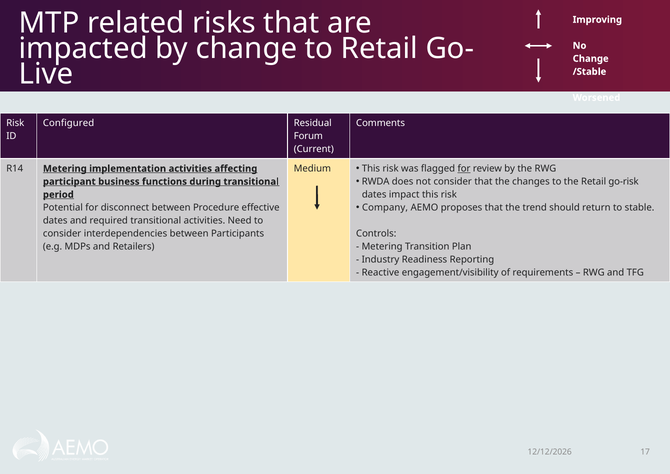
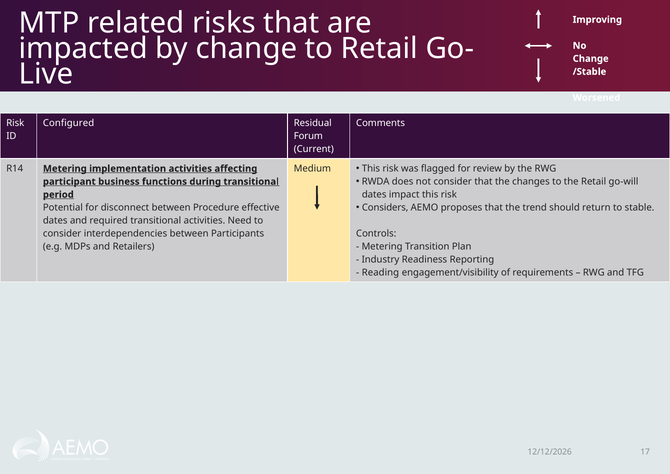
for at (464, 169) underline: present -> none
go-risk: go-risk -> go-will
Company: Company -> Considers
Reactive: Reactive -> Reading
